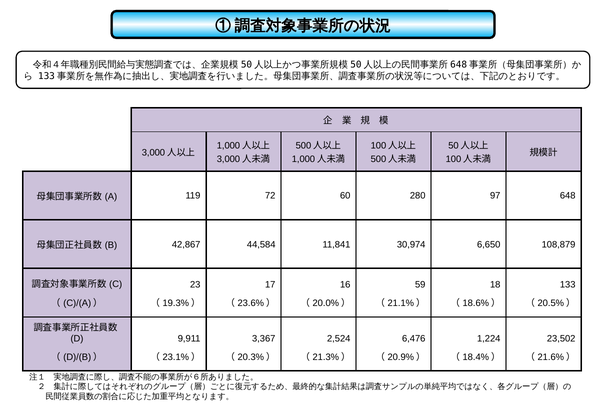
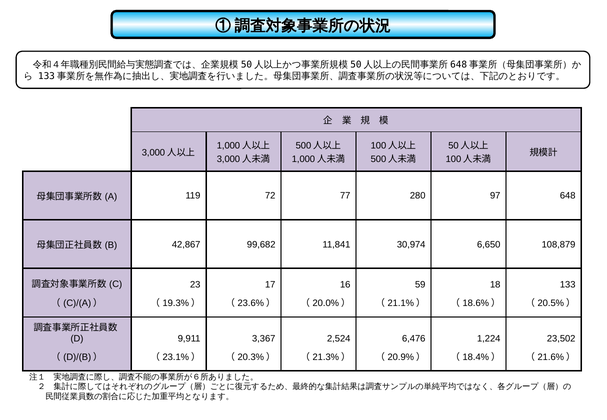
60: 60 -> 77
44,584: 44,584 -> 99,682
